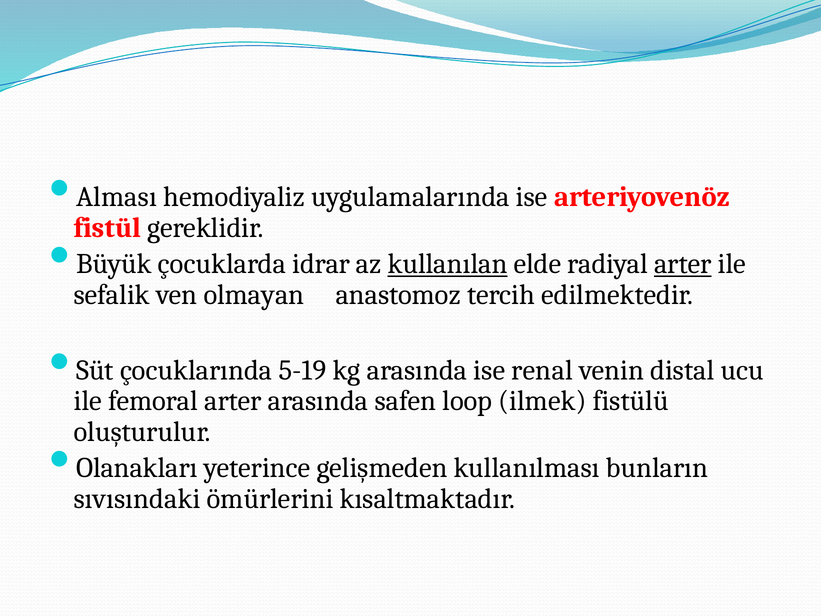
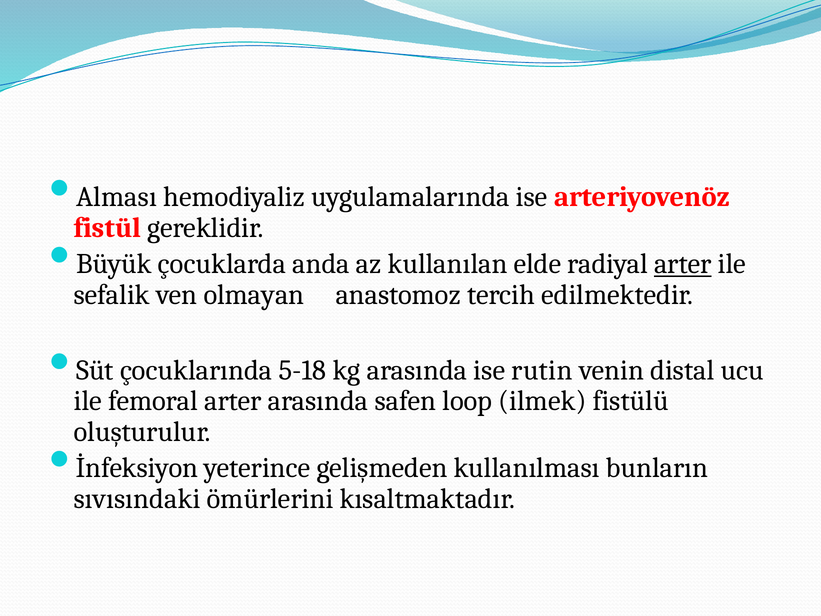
idrar: idrar -> anda
kullanılan underline: present -> none
5-19: 5-19 -> 5-18
renal: renal -> rutin
Olanakları: Olanakları -> İnfeksiyon
